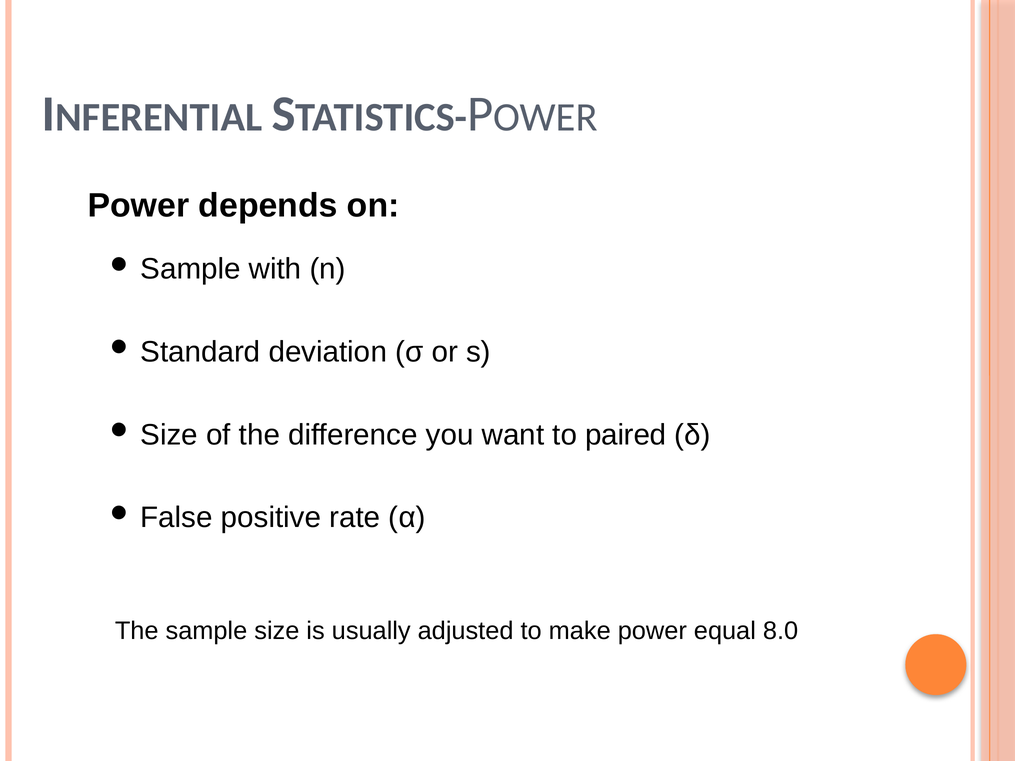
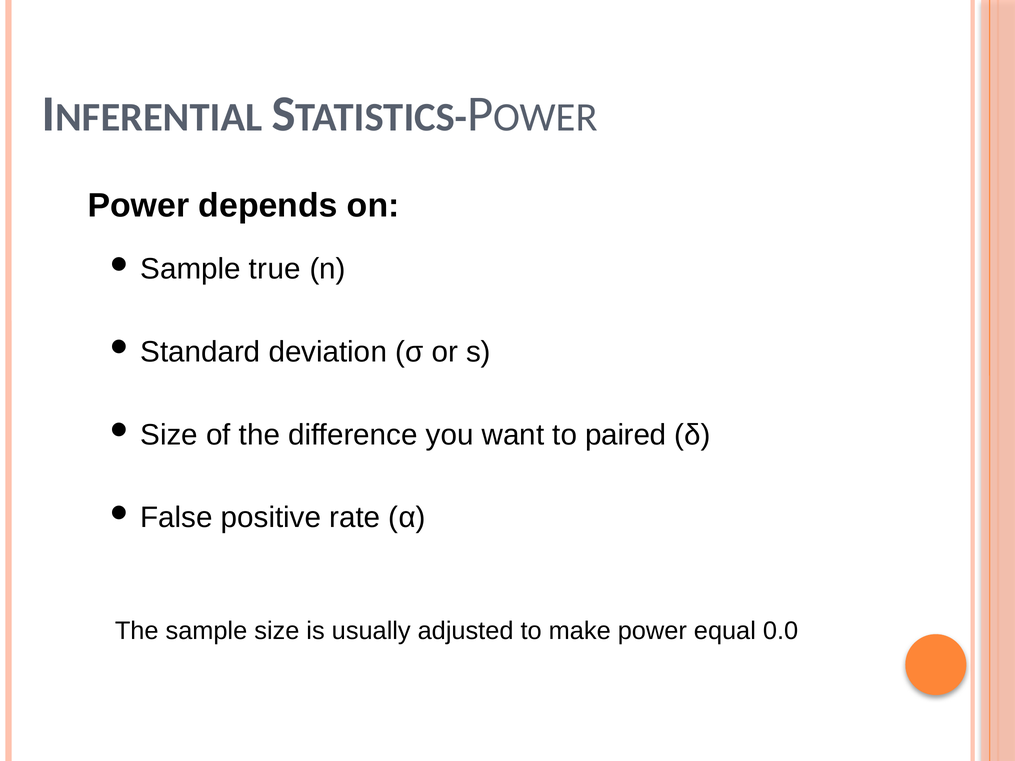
with: with -> true
8.0: 8.0 -> 0.0
